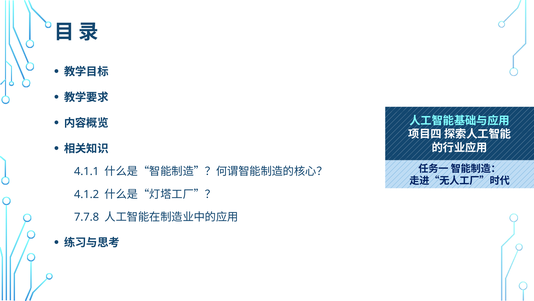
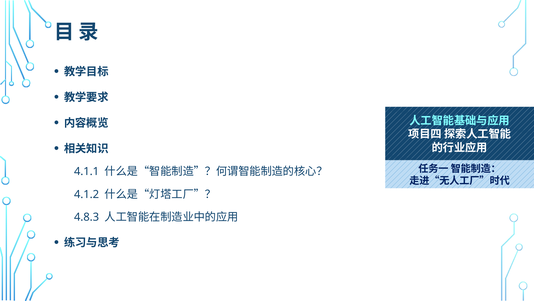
7.7.8: 7.7.8 -> 4.8.3
